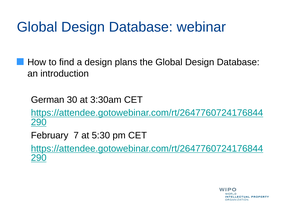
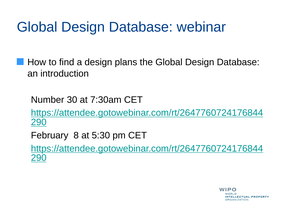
German: German -> Number
3:30am: 3:30am -> 7:30am
7: 7 -> 8
